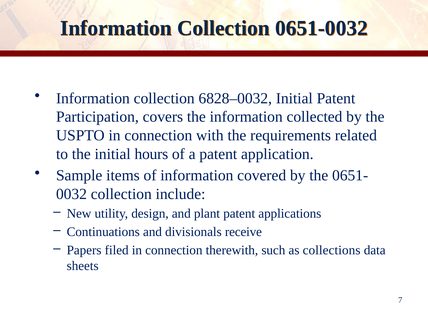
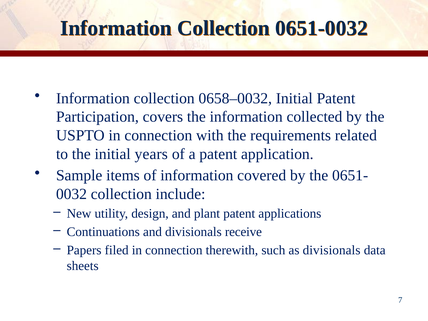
6828–0032: 6828–0032 -> 0658–0032
hours: hours -> years
as collections: collections -> divisionals
